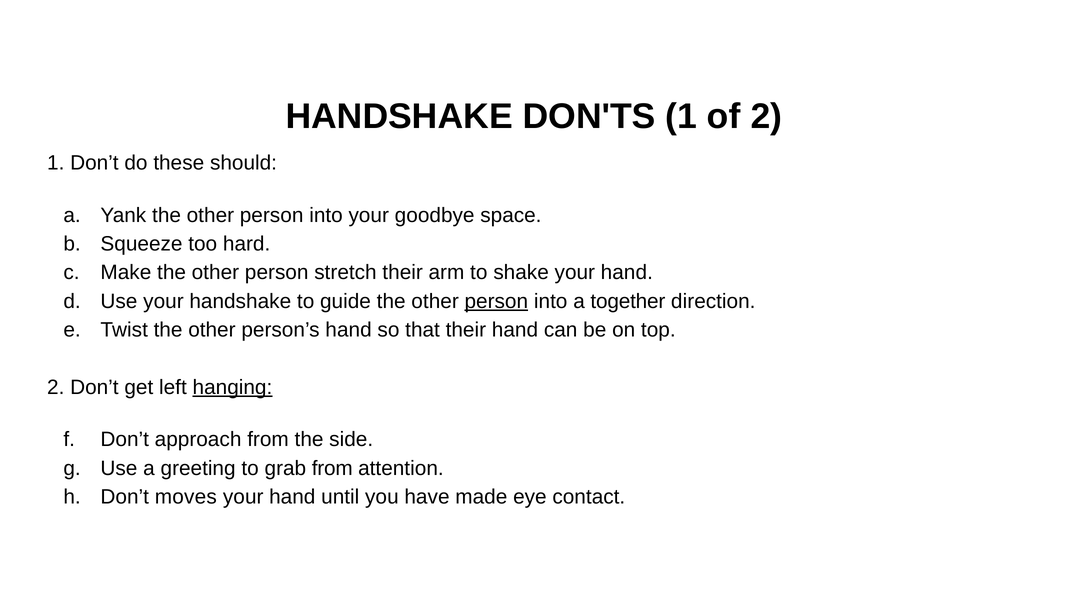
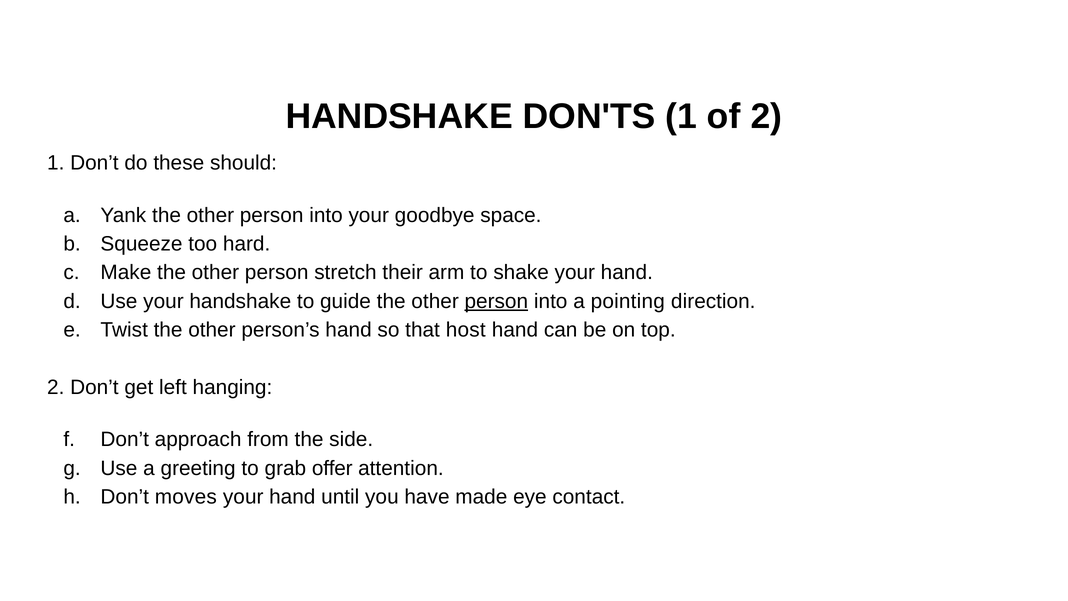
together: together -> pointing
that their: their -> host
hanging underline: present -> none
grab from: from -> offer
